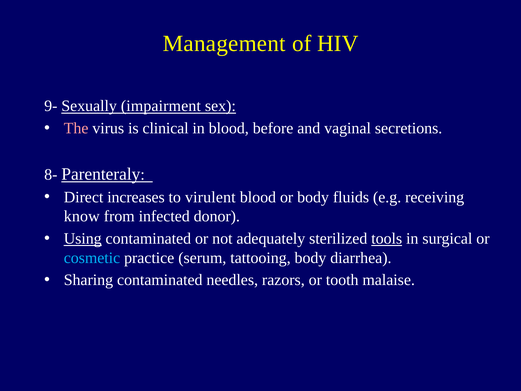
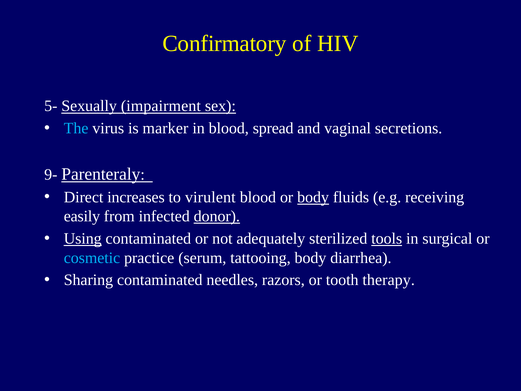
Management: Management -> Confirmatory
9-: 9- -> 5-
The colour: pink -> light blue
clinical: clinical -> marker
before: before -> spread
8-: 8- -> 9-
body at (313, 197) underline: none -> present
know: know -> easily
donor underline: none -> present
malaise: malaise -> therapy
